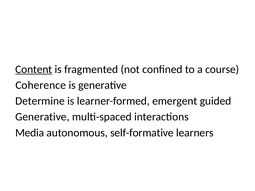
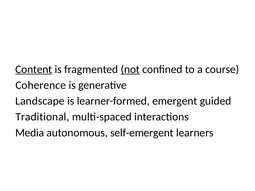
not underline: none -> present
Determine: Determine -> Landscape
Generative at (42, 117): Generative -> Traditional
self-formative: self-formative -> self-emergent
